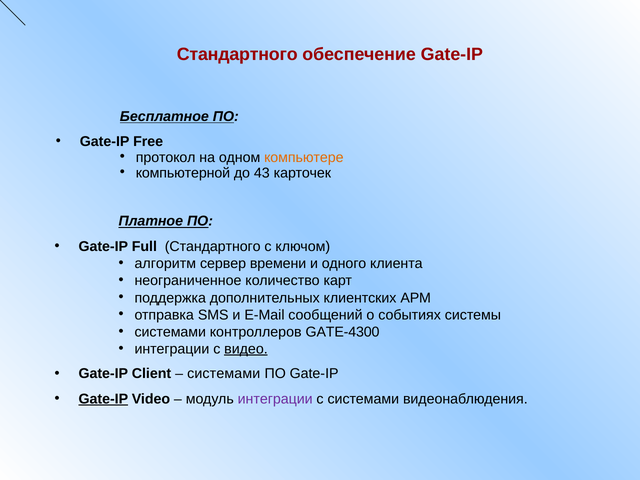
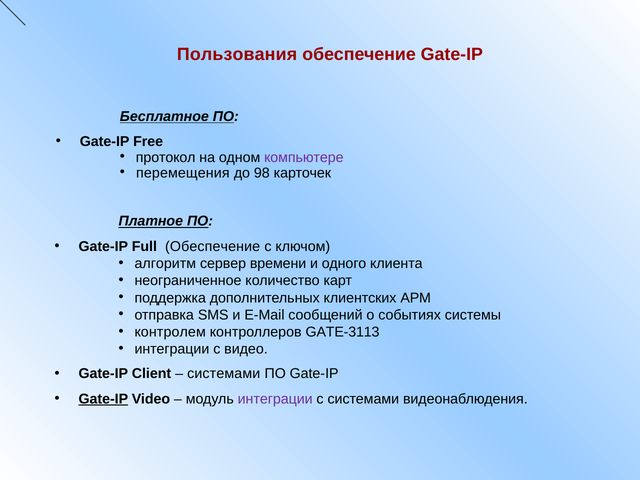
Стандартного at (237, 54): Стандартного -> Пользования
компьютере colour: orange -> purple
компьютерной: компьютерной -> перемещения
43: 43 -> 98
Full Стандартного: Стандартного -> Обеспечение
системами at (170, 332): системами -> контролем
GATE-4300: GATE-4300 -> GATE-3113
видео underline: present -> none
